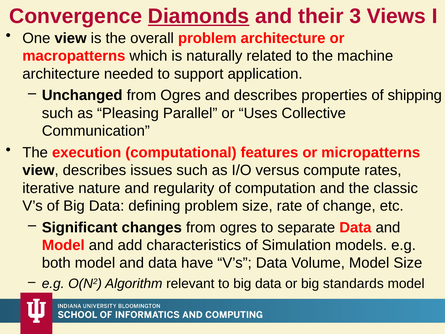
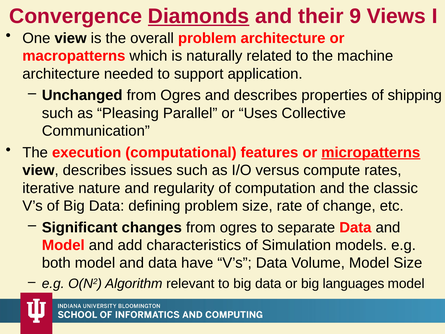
3: 3 -> 9
micropatterns underline: none -> present
standards: standards -> languages
